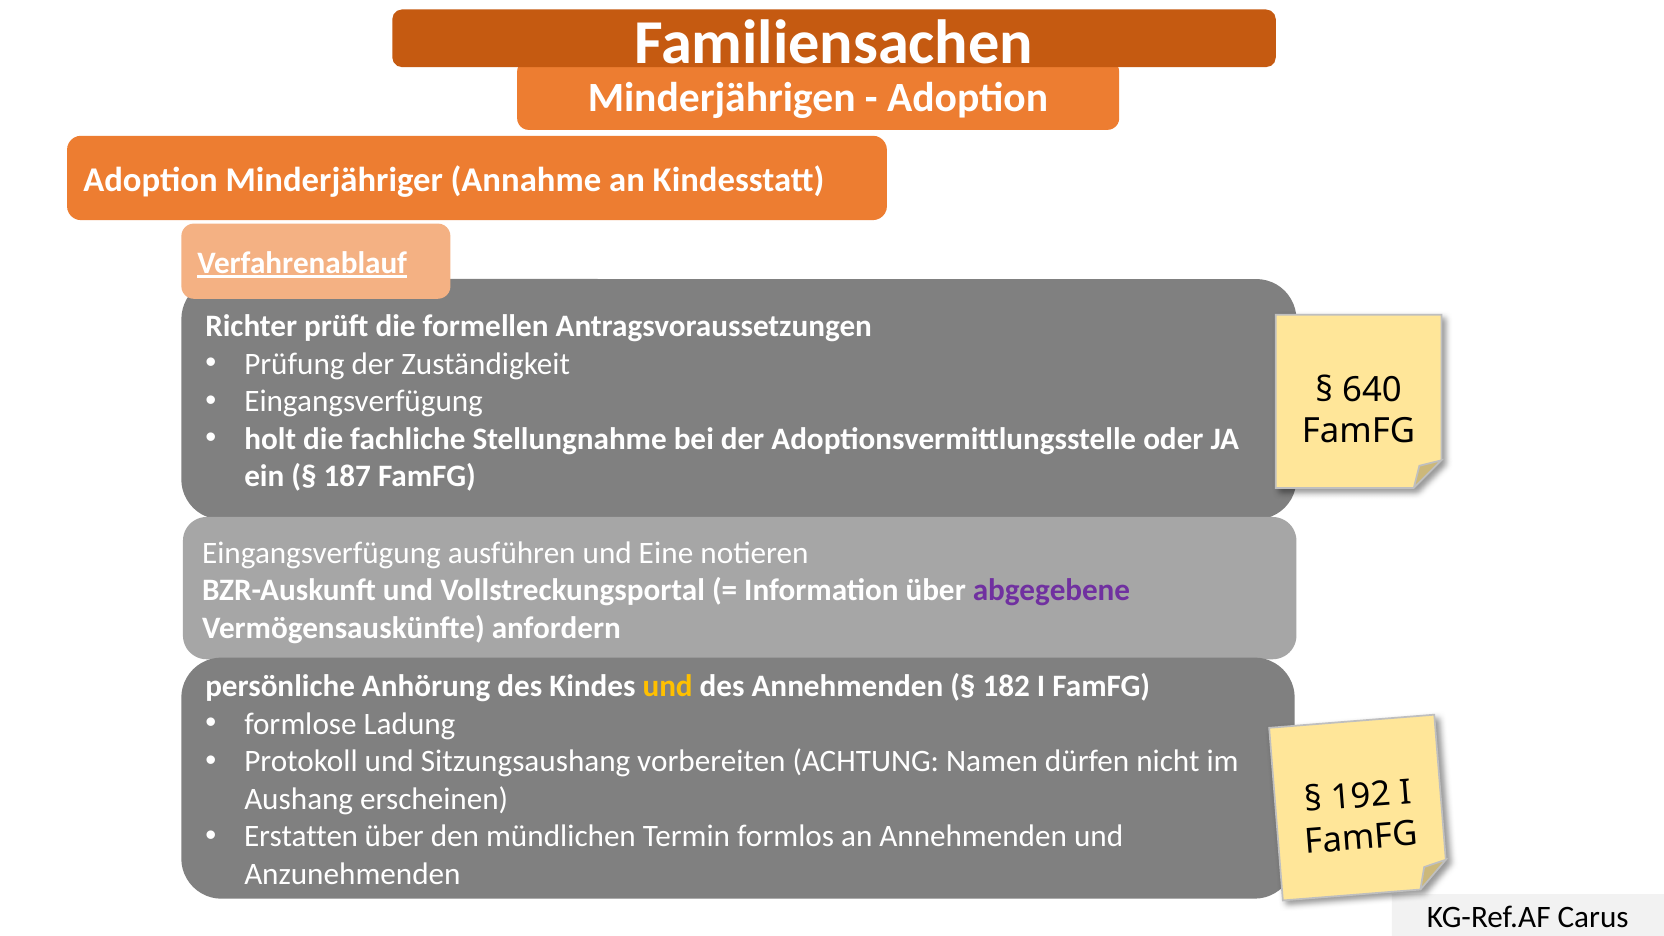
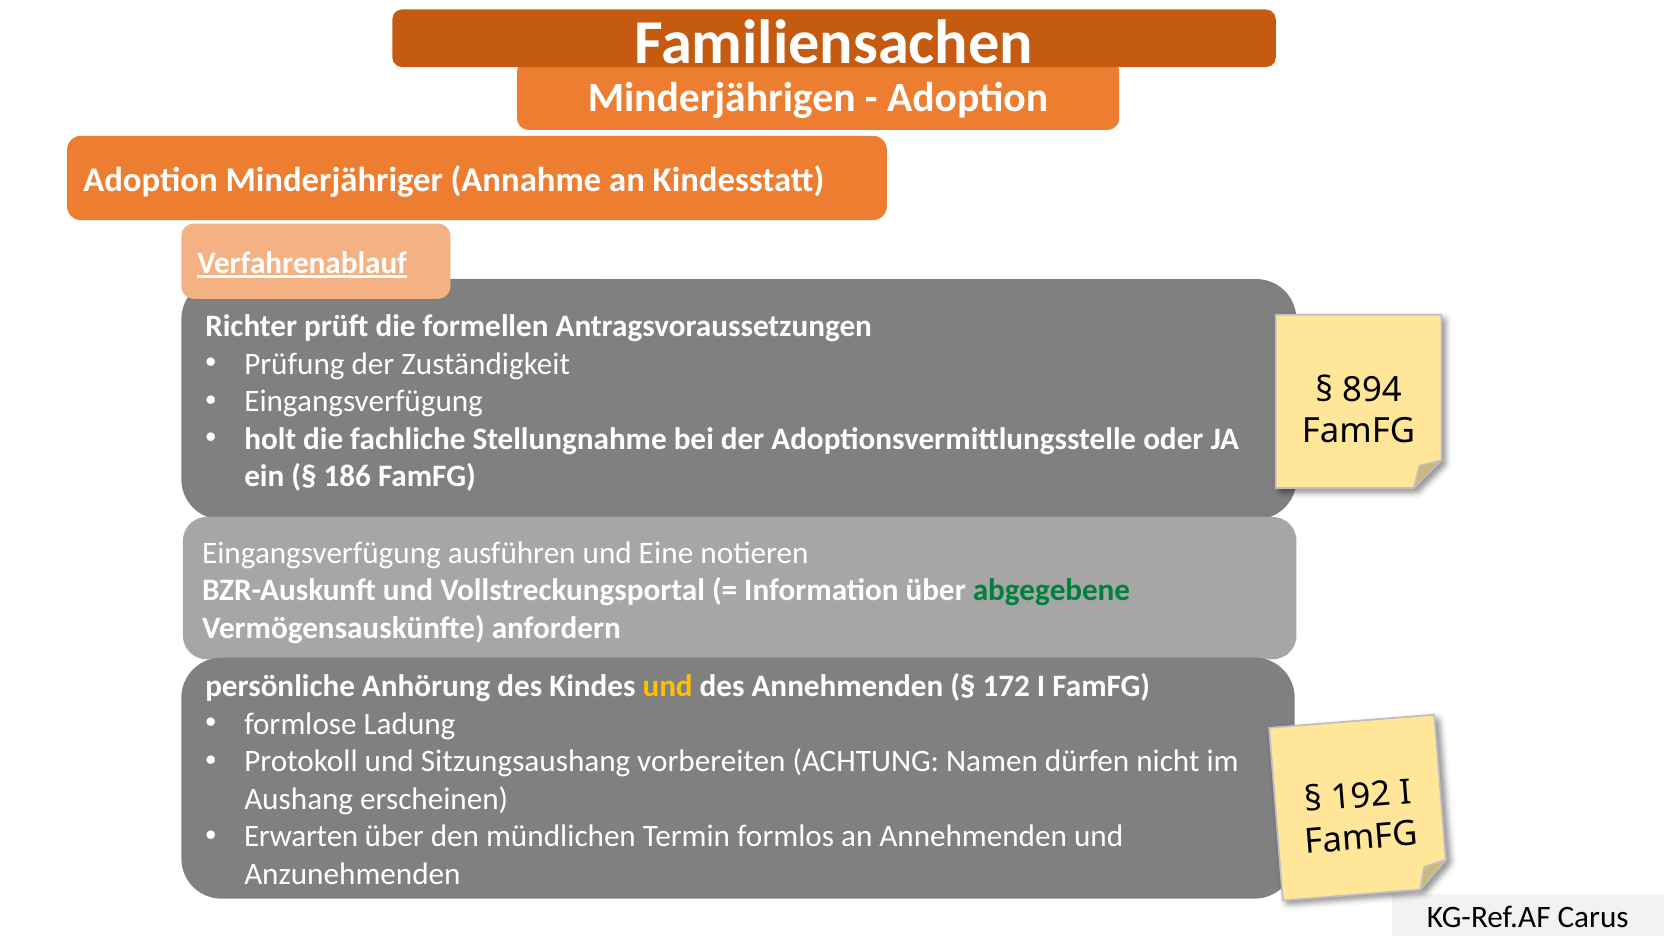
640: 640 -> 894
187: 187 -> 186
abgegebene colour: purple -> green
182: 182 -> 172
Erstatten: Erstatten -> Erwarten
